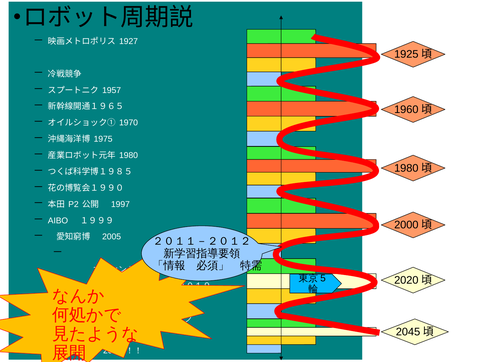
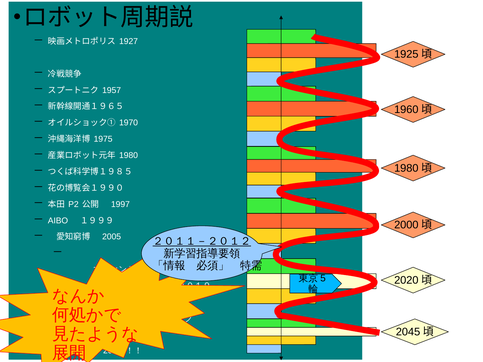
２０１１－２０１２ underline: none -> present
